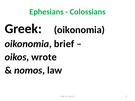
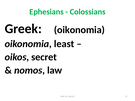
brief: brief -> least
wrote: wrote -> secret
